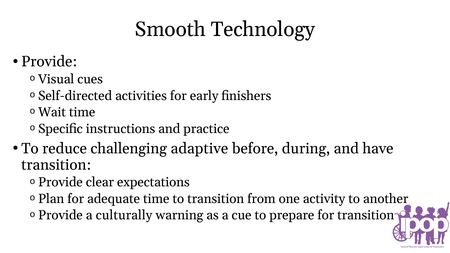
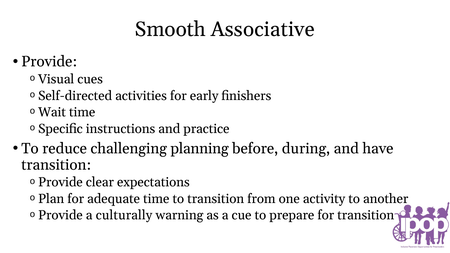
Technology: Technology -> Associative
adaptive: adaptive -> planning
